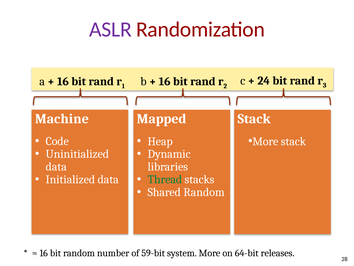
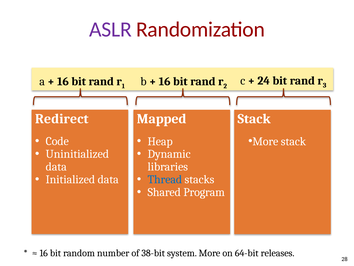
Machine: Machine -> Redirect
Thread colour: green -> blue
Shared Random: Random -> Program
59-bit: 59-bit -> 38-bit
